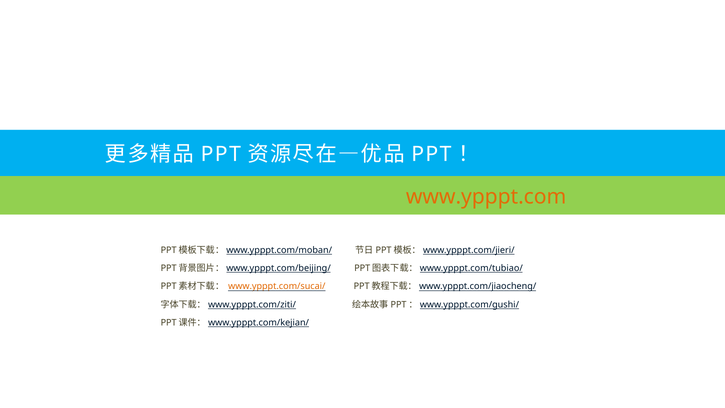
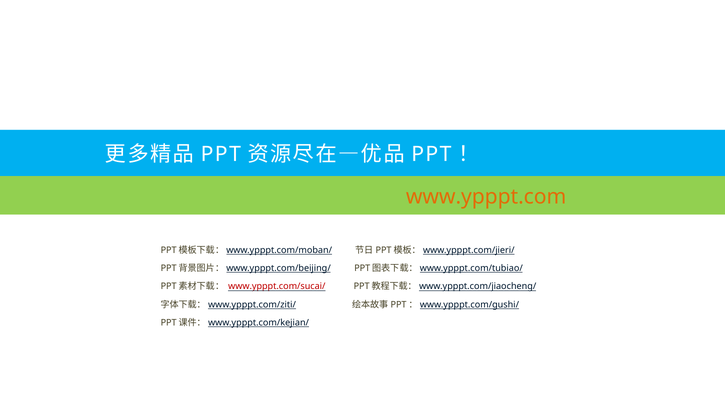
www.ypppt.com/sucai/ colour: orange -> red
